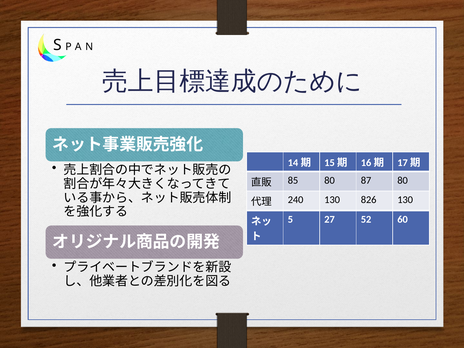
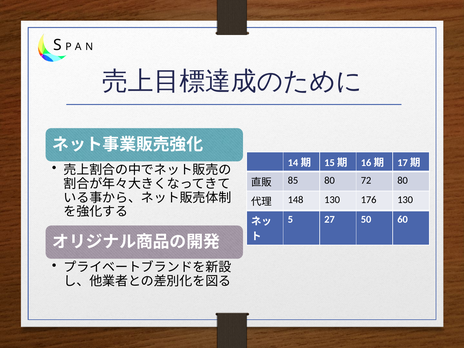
87: 87 -> 72
240: 240 -> 148
826: 826 -> 176
52: 52 -> 50
